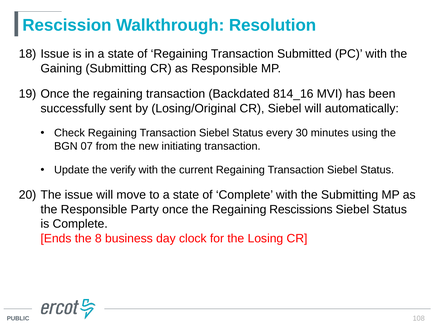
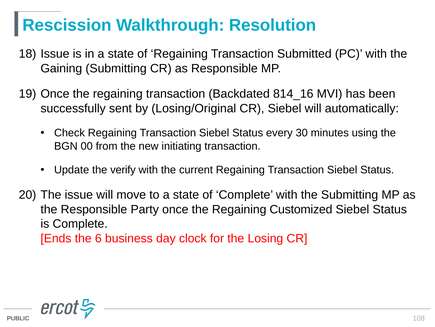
07: 07 -> 00
Rescissions: Rescissions -> Customized
8: 8 -> 6
